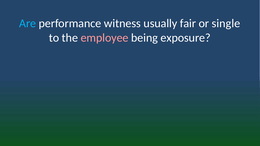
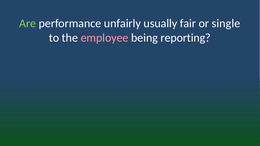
Are colour: light blue -> light green
witness: witness -> unfairly
exposure: exposure -> reporting
